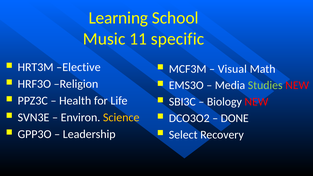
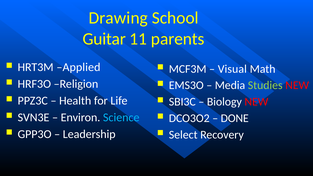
Learning: Learning -> Drawing
Music: Music -> Guitar
specific: specific -> parents
Elective: Elective -> Applied
Science colour: yellow -> light blue
